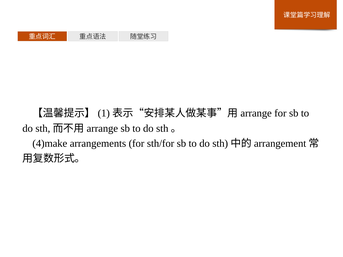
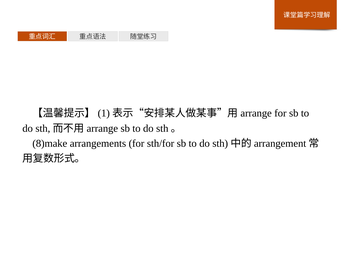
4)make: 4)make -> 8)make
